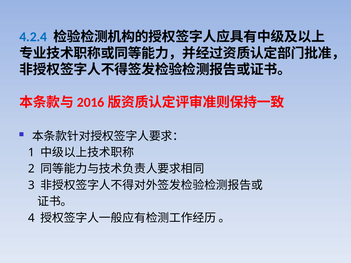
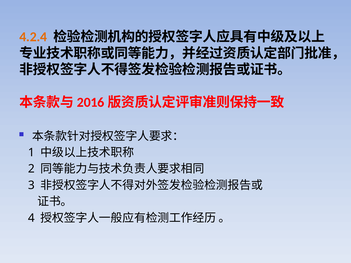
4.2.4 colour: blue -> orange
